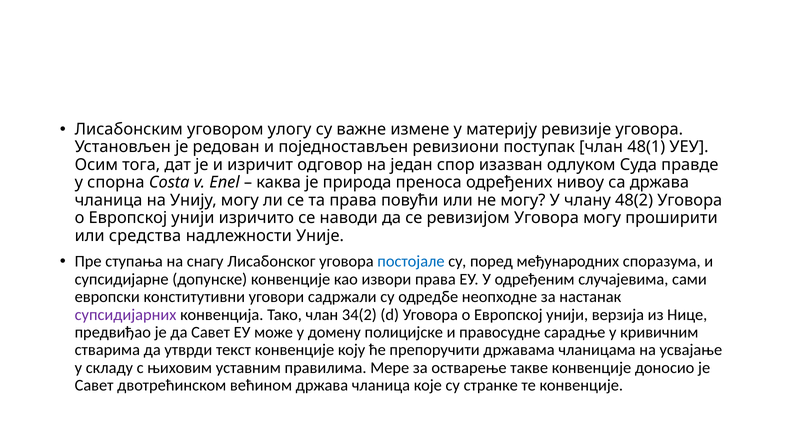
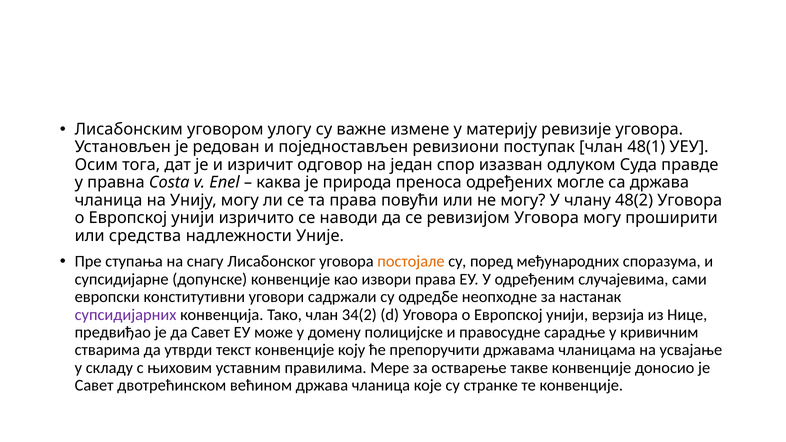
спорна: спорна -> правна
нивоу: нивоу -> могле
постојале colour: blue -> orange
